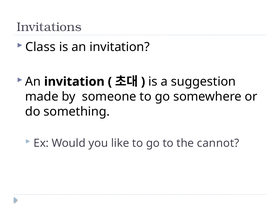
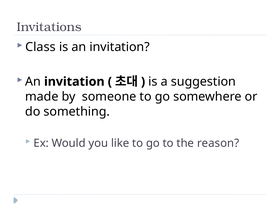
cannot: cannot -> reason
